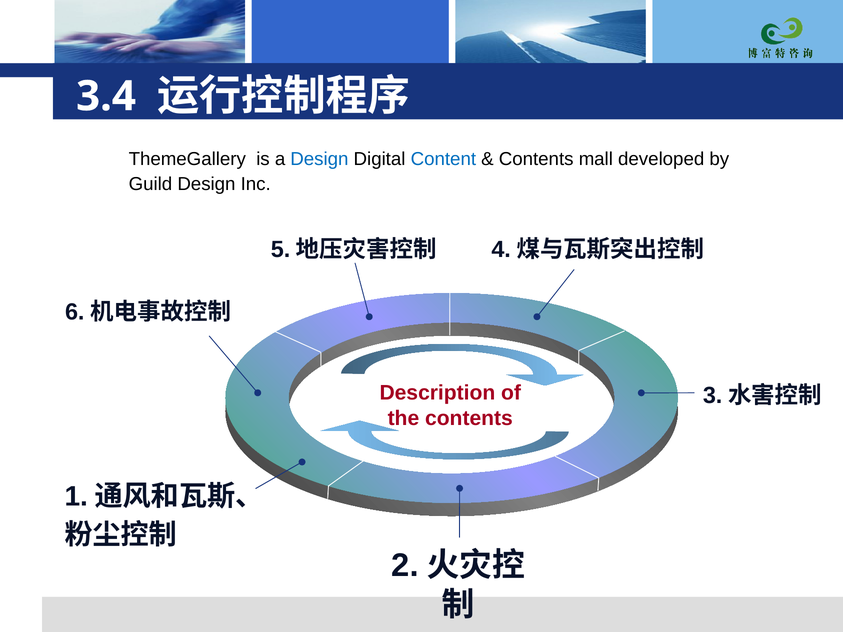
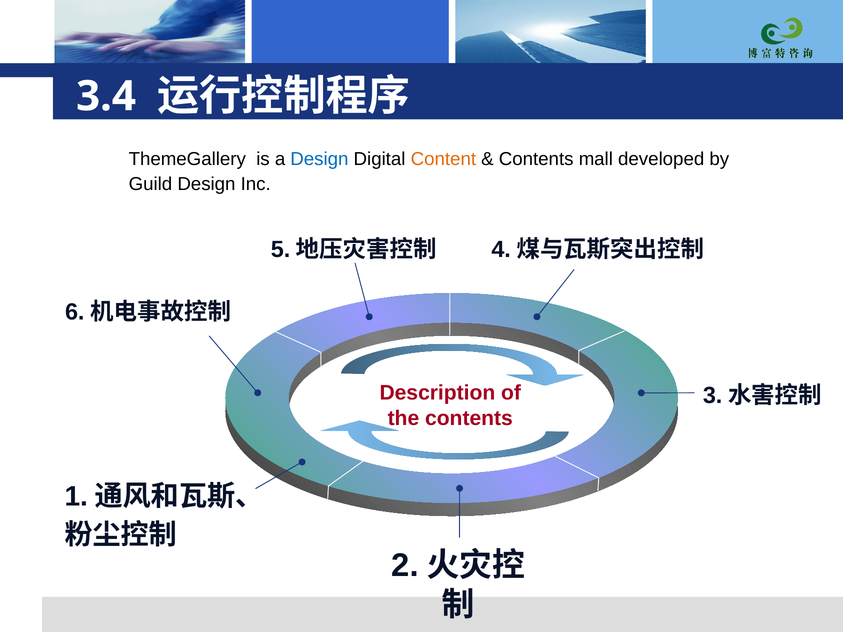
Content colour: blue -> orange
